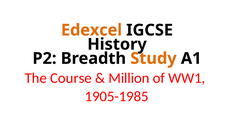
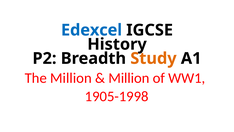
Edexcel colour: orange -> blue
The Course: Course -> Million
1905-1985: 1905-1985 -> 1905-1998
